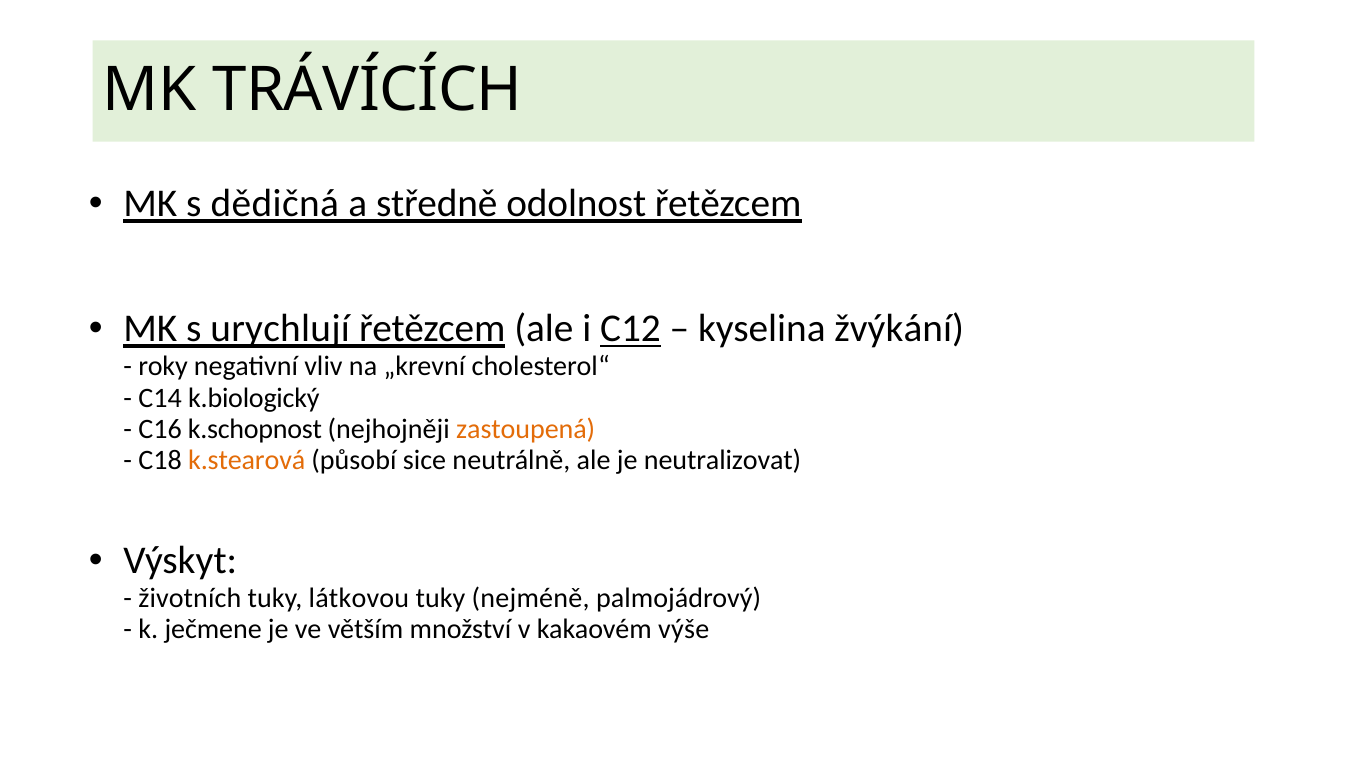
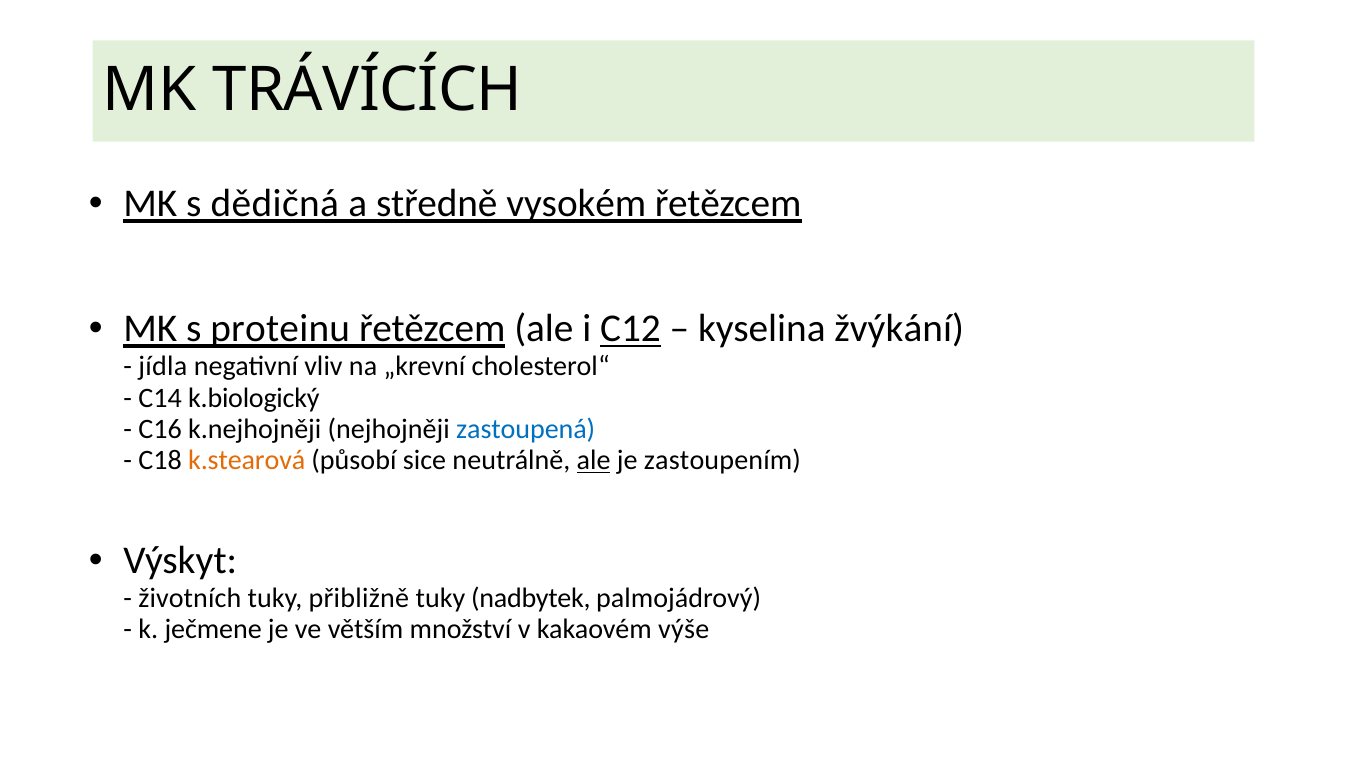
odolnost: odolnost -> vysokém
urychlují: urychlují -> proteinu
roky: roky -> jídla
k.schopnost: k.schopnost -> k.nejhojněji
zastoupená colour: orange -> blue
ale at (594, 460) underline: none -> present
neutralizovat: neutralizovat -> zastoupením
látkovou: látkovou -> přibližně
nejméně: nejméně -> nadbytek
